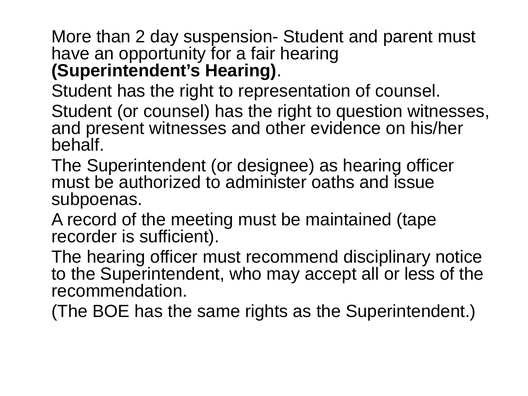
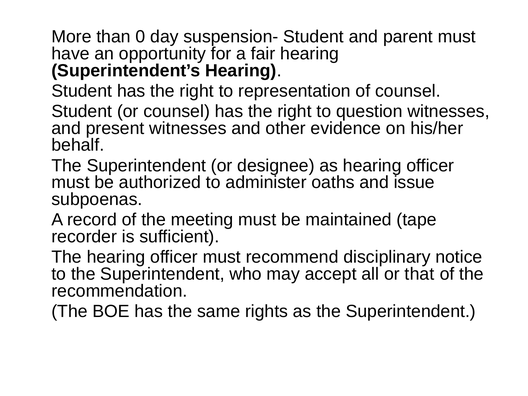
2: 2 -> 0
less: less -> that
